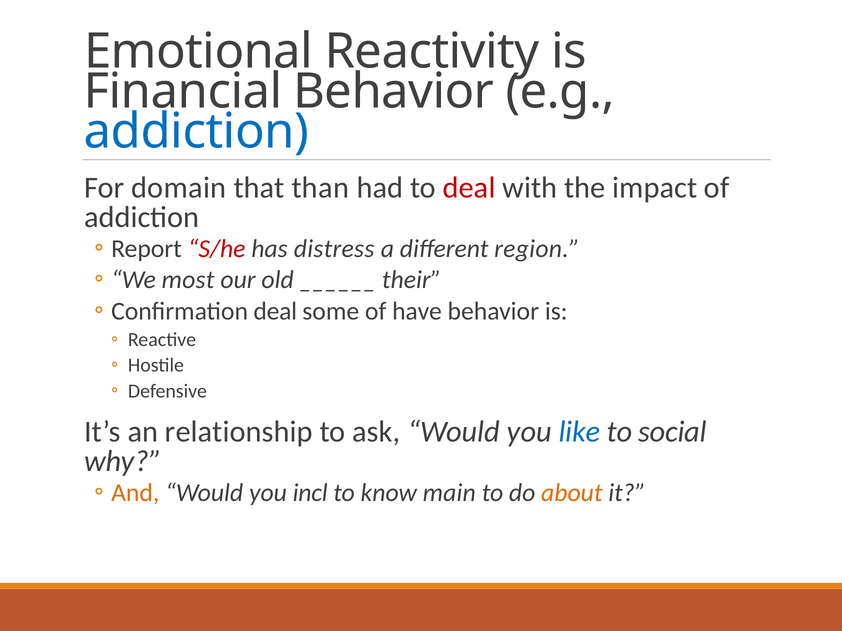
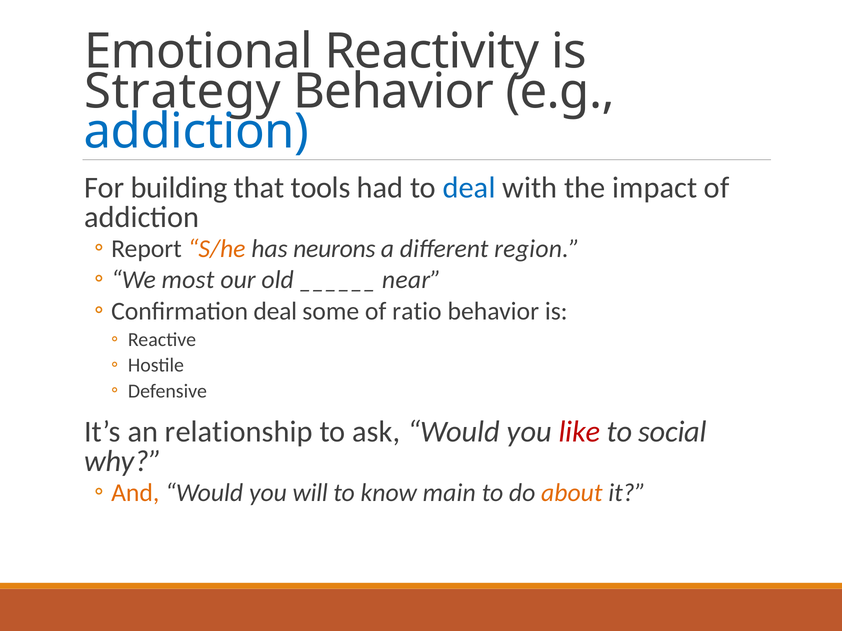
Financial: Financial -> Strategy
domain: domain -> building
than: than -> tools
deal at (469, 188) colour: red -> blue
S/he colour: red -> orange
distress: distress -> neurons
their: their -> near
have: have -> ratio
like colour: blue -> red
incl: incl -> will
